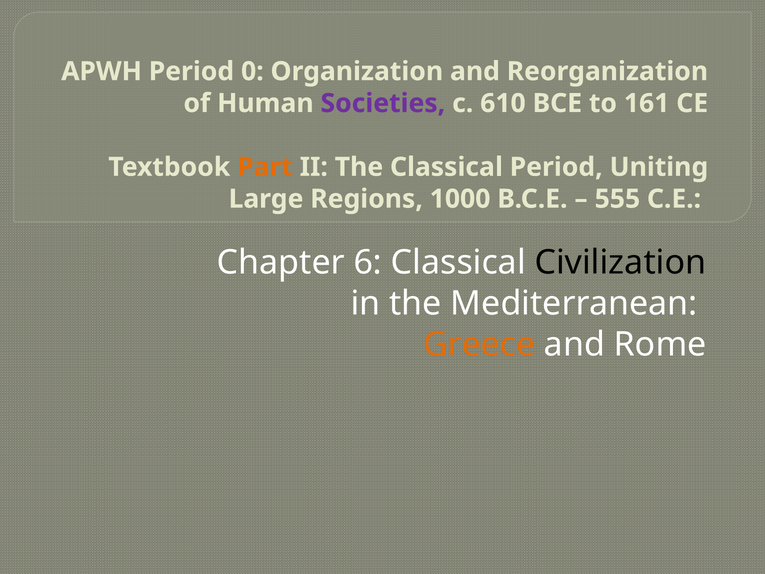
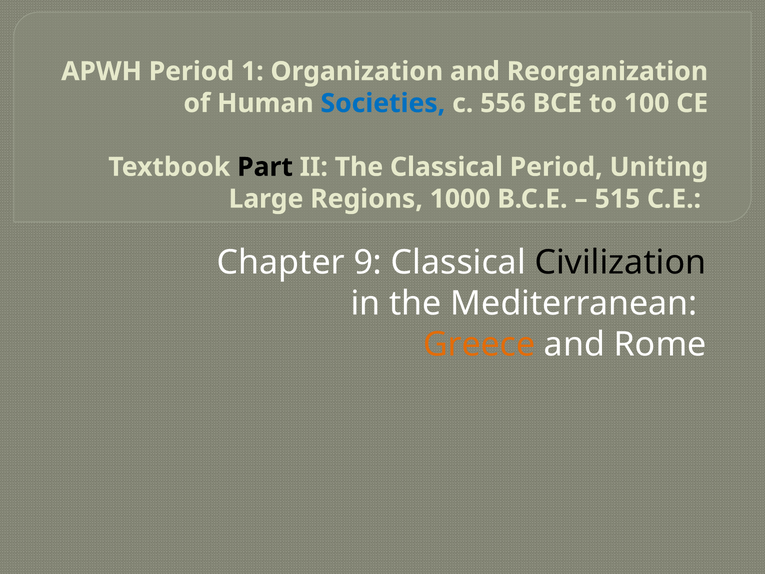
0: 0 -> 1
Societies colour: purple -> blue
610: 610 -> 556
161: 161 -> 100
Part colour: orange -> black
555: 555 -> 515
6: 6 -> 9
